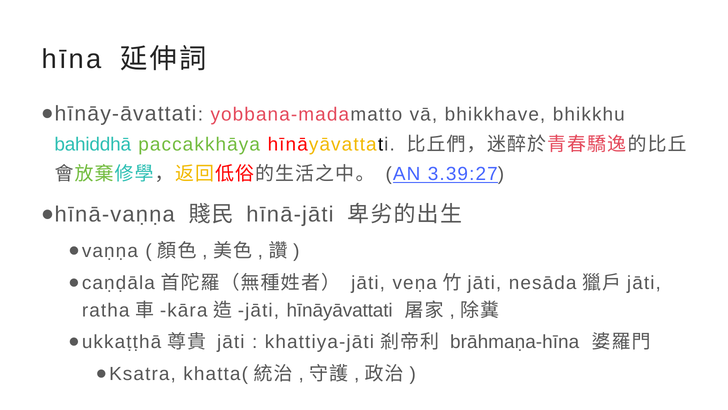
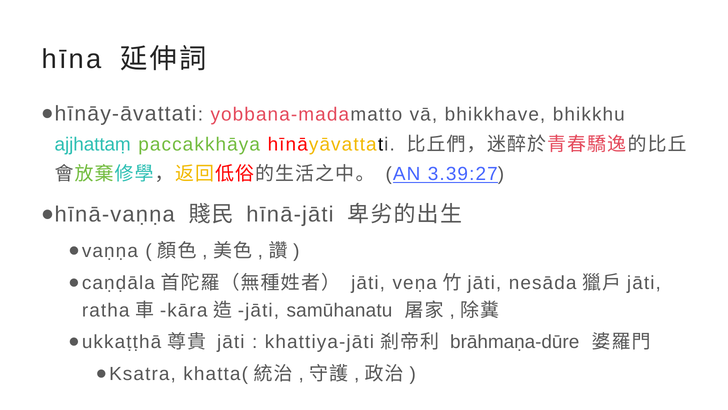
bahiddhā: bahiddhā -> ajjhattaṃ
jāti hīnāyāvattati: hīnāyāvattati -> samūhanatu
brāhmaṇa-hīna: brāhmaṇa-hīna -> brāhmaṇa-dūre
